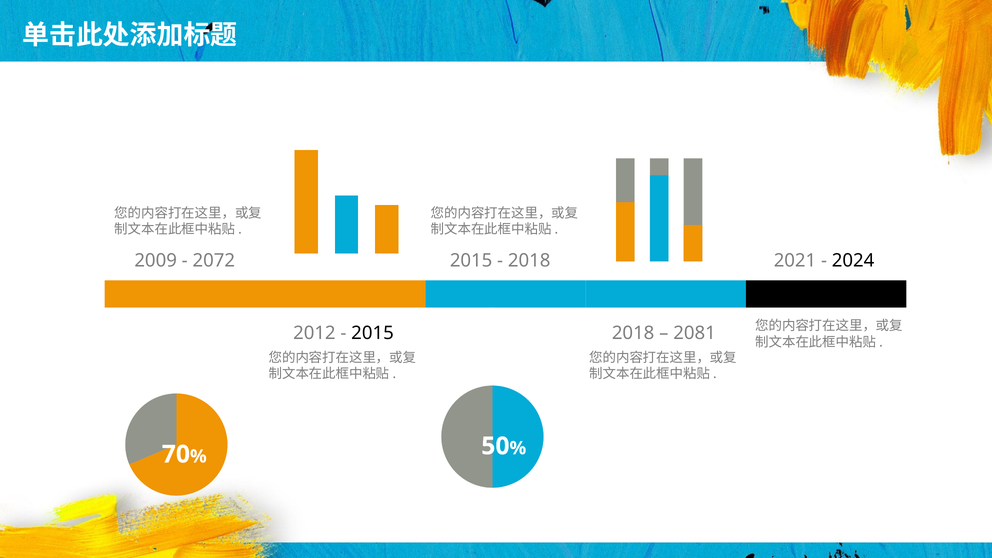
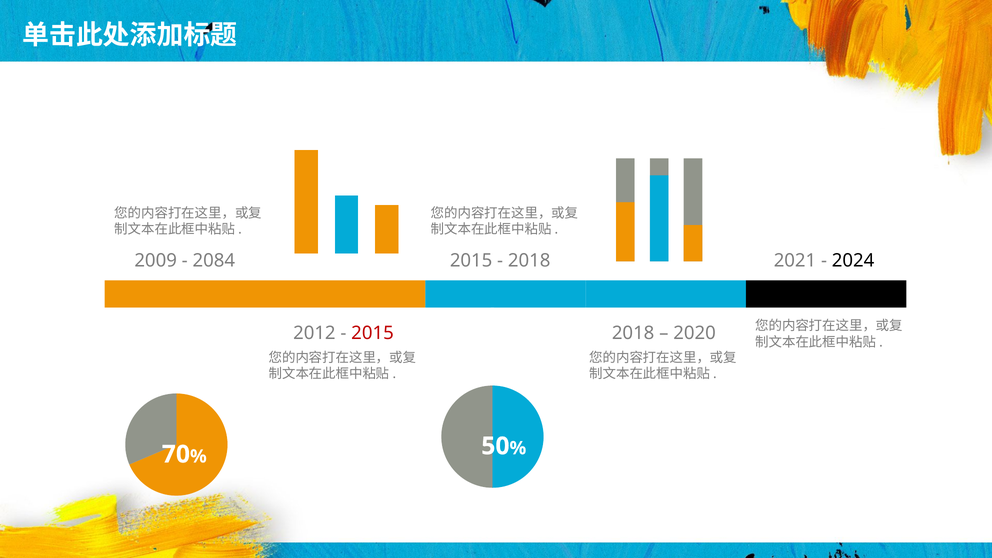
2072: 2072 -> 2084
2015 at (373, 333) colour: black -> red
2081: 2081 -> 2020
